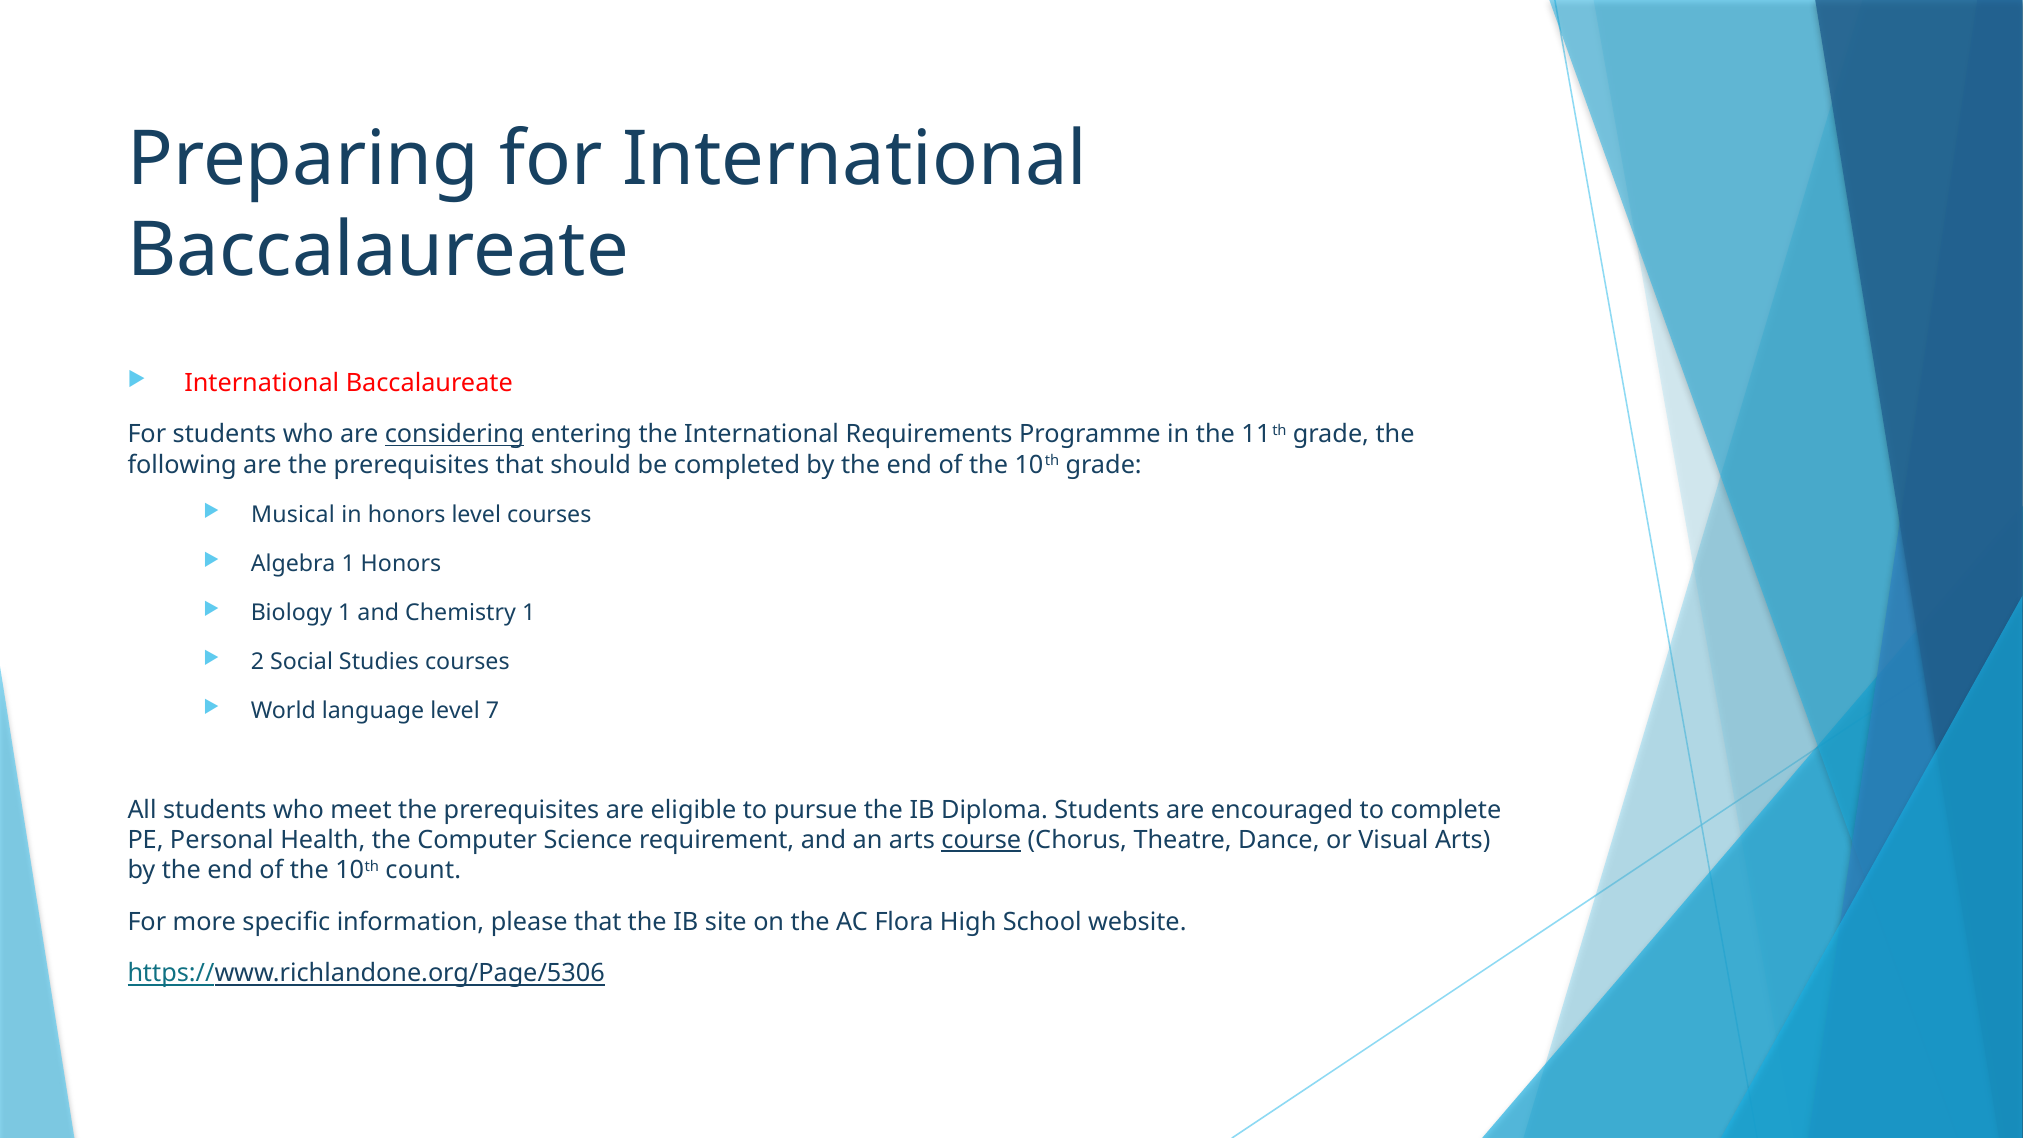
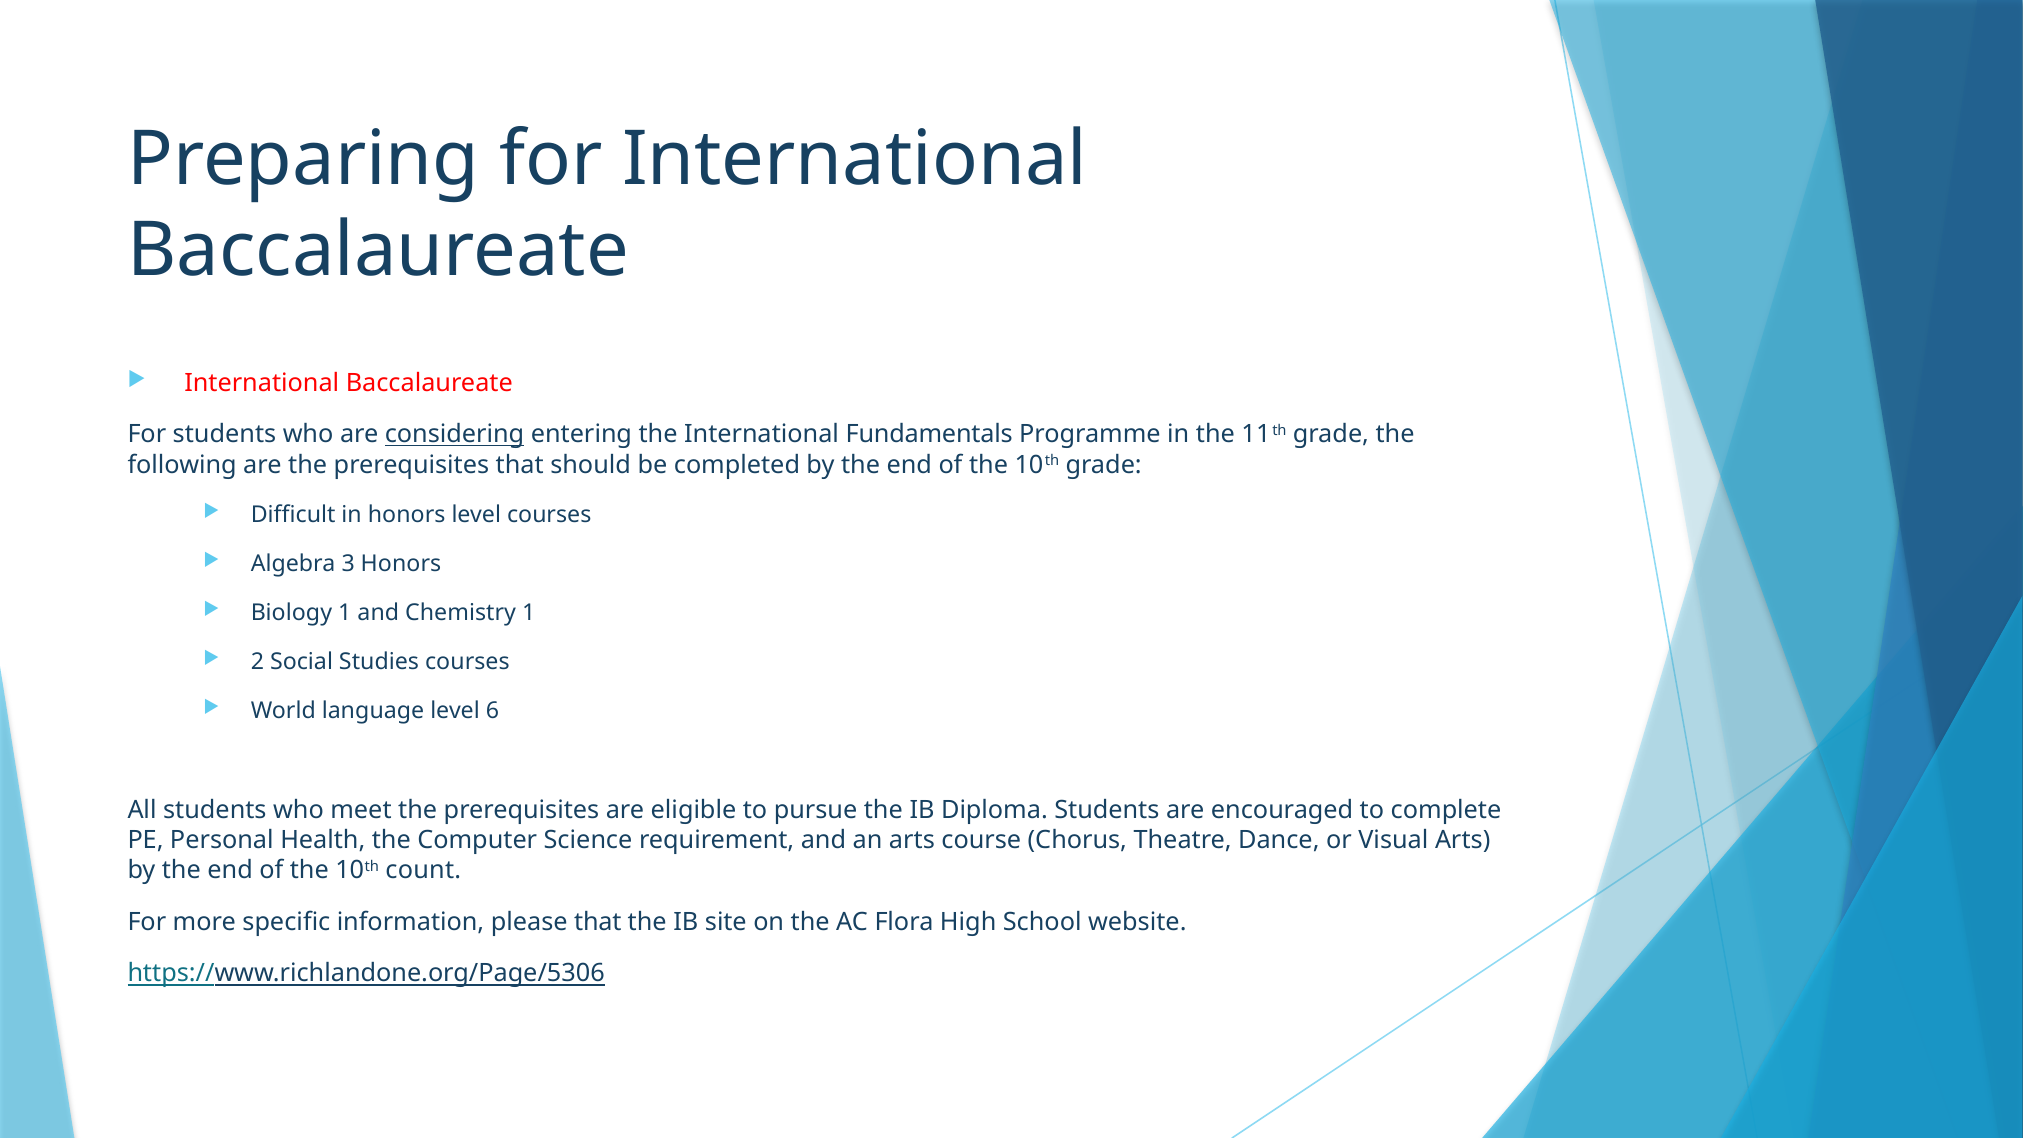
Requirements: Requirements -> Fundamentals
Musical: Musical -> Difficult
Algebra 1: 1 -> 3
7: 7 -> 6
course underline: present -> none
